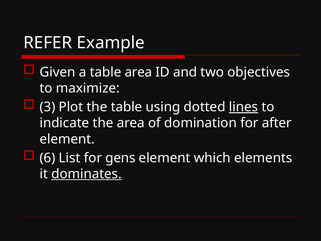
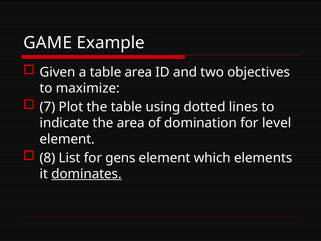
REFER: REFER -> GAME
3: 3 -> 7
lines underline: present -> none
after: after -> level
6: 6 -> 8
